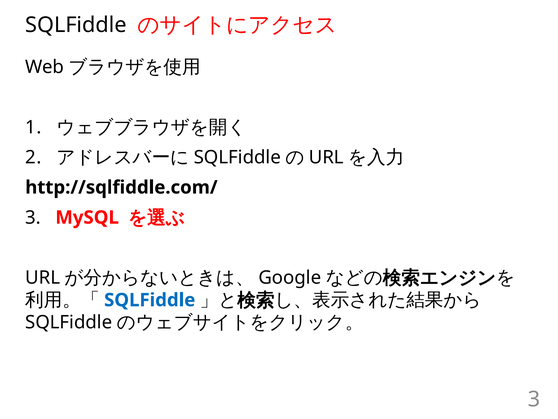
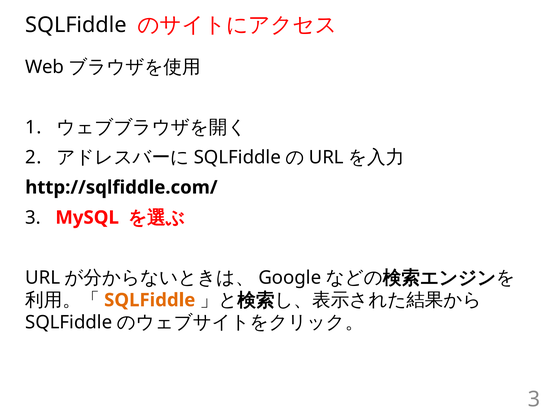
SQLFiddle at (150, 300) colour: blue -> orange
